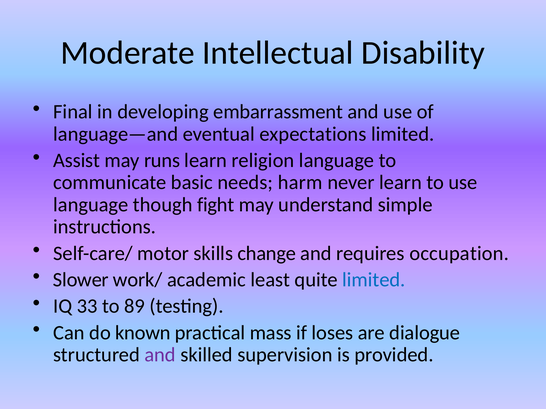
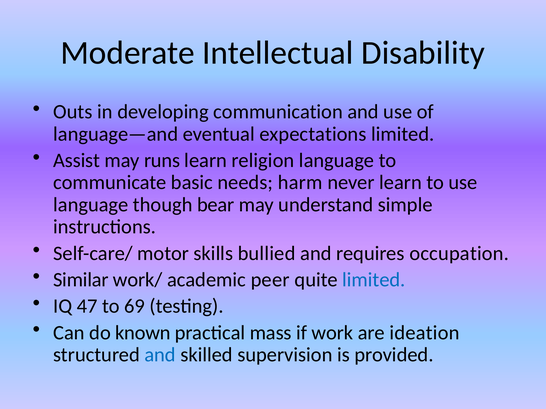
Final: Final -> Outs
embarrassment: embarrassment -> communication
fight: fight -> bear
change: change -> bullied
Slower: Slower -> Similar
least: least -> peer
33: 33 -> 47
89: 89 -> 69
loses: loses -> work
dialogue: dialogue -> ideation
and at (160, 355) colour: purple -> blue
